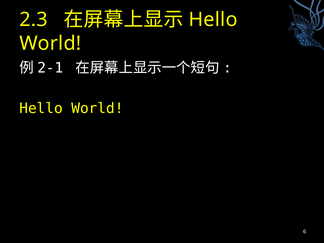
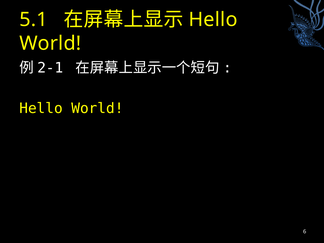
2.3: 2.3 -> 5.1
